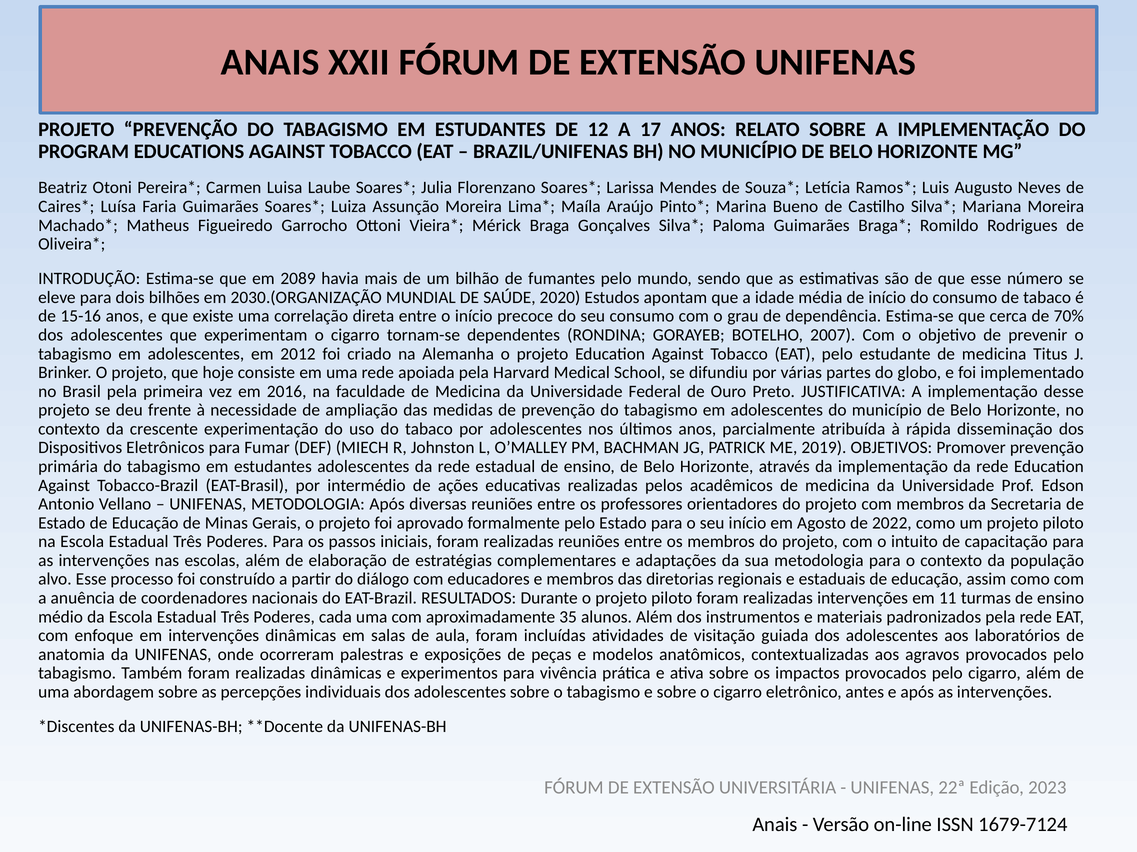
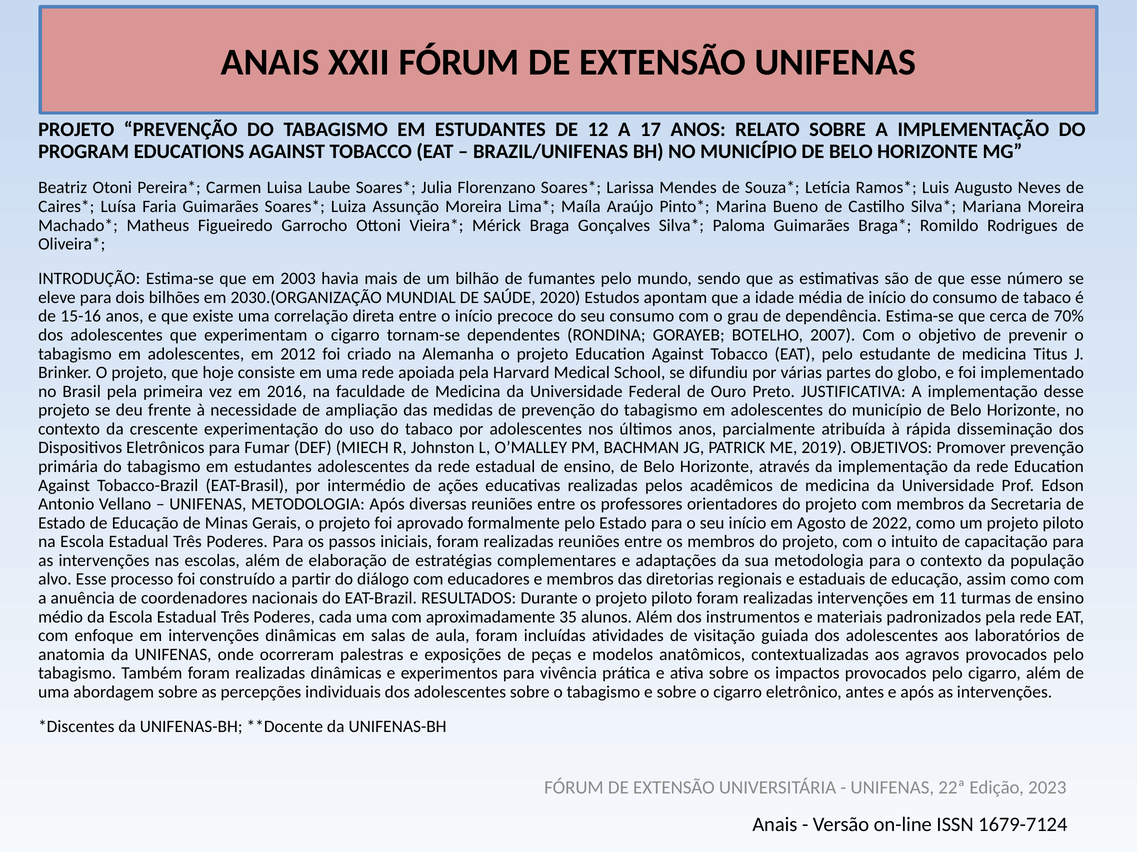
2089: 2089 -> 2003
